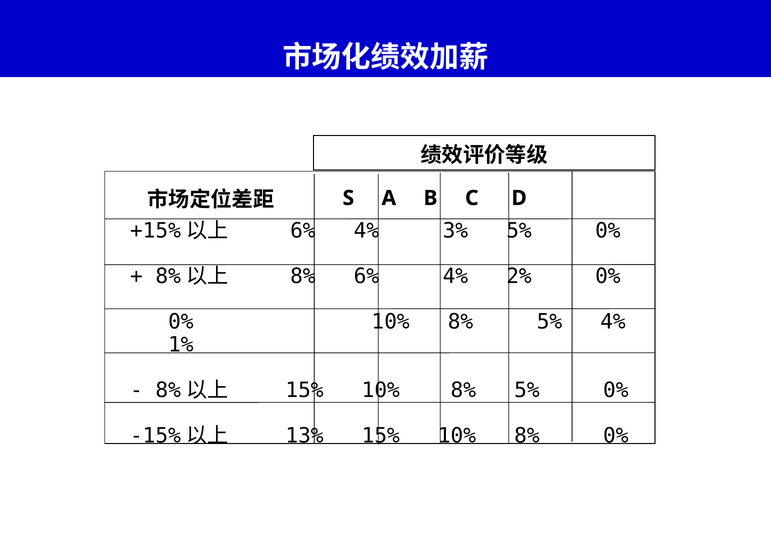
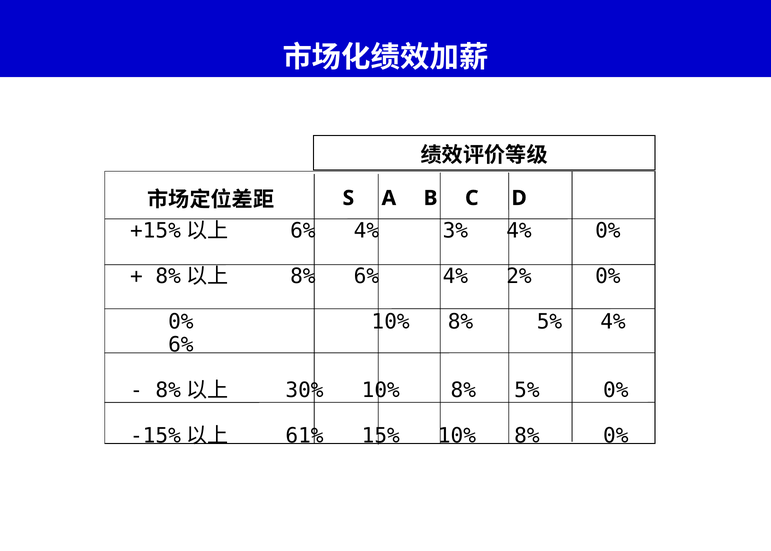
3% 5%: 5% -> 4%
1% at (181, 345): 1% -> 6%
15% at (305, 390): 15% -> 30%
13%: 13% -> 61%
